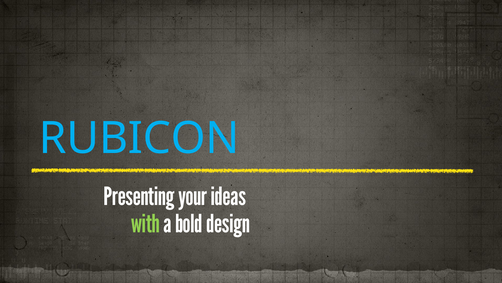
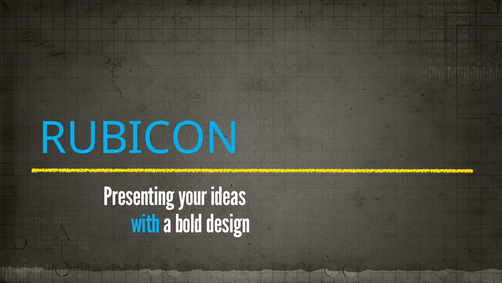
with colour: light green -> light blue
